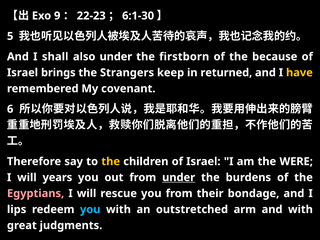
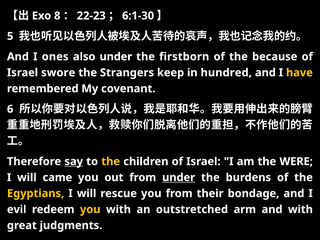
9: 9 -> 8
shall: shall -> ones
brings: brings -> swore
returned: returned -> hundred
say underline: none -> present
years: years -> came
Egyptians colour: pink -> yellow
lips: lips -> evil
you at (90, 209) colour: light blue -> yellow
